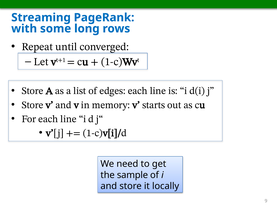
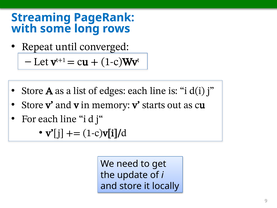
sample: sample -> update
